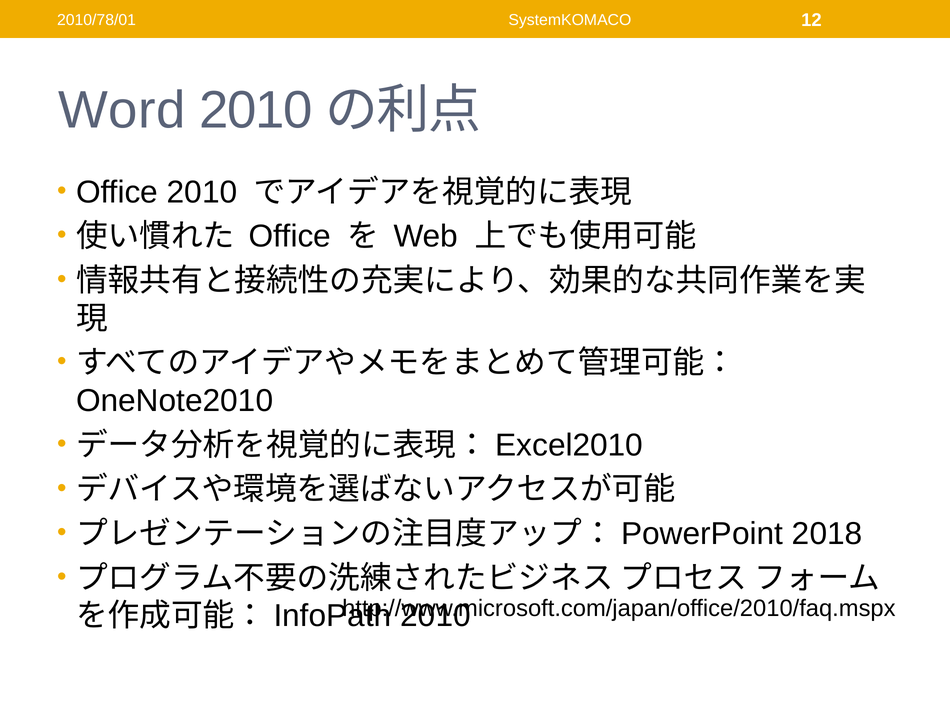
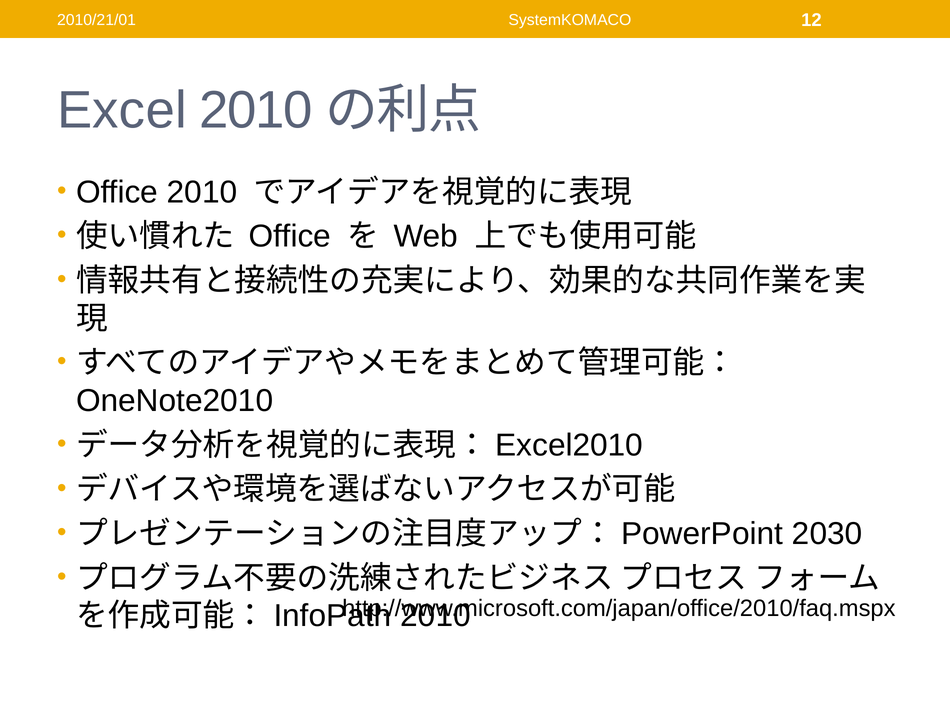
2010/78/01: 2010/78/01 -> 2010/21/01
Word: Word -> Excel
2018: 2018 -> 2030
